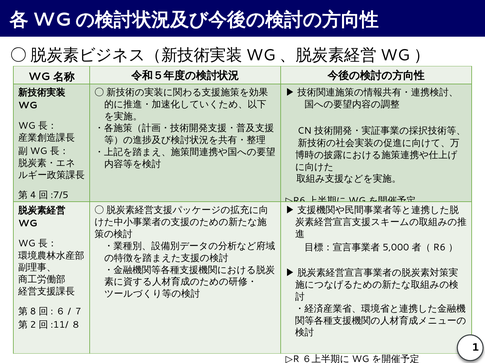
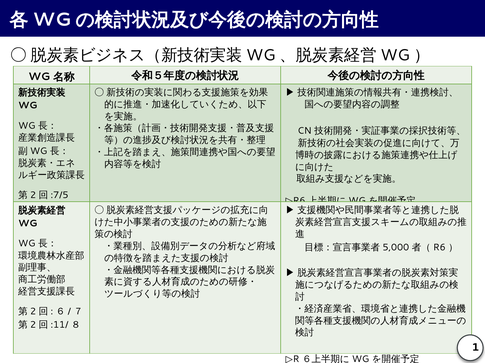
4 at (33, 195): 4 -> 2
8 at (33, 312): 8 -> 2
